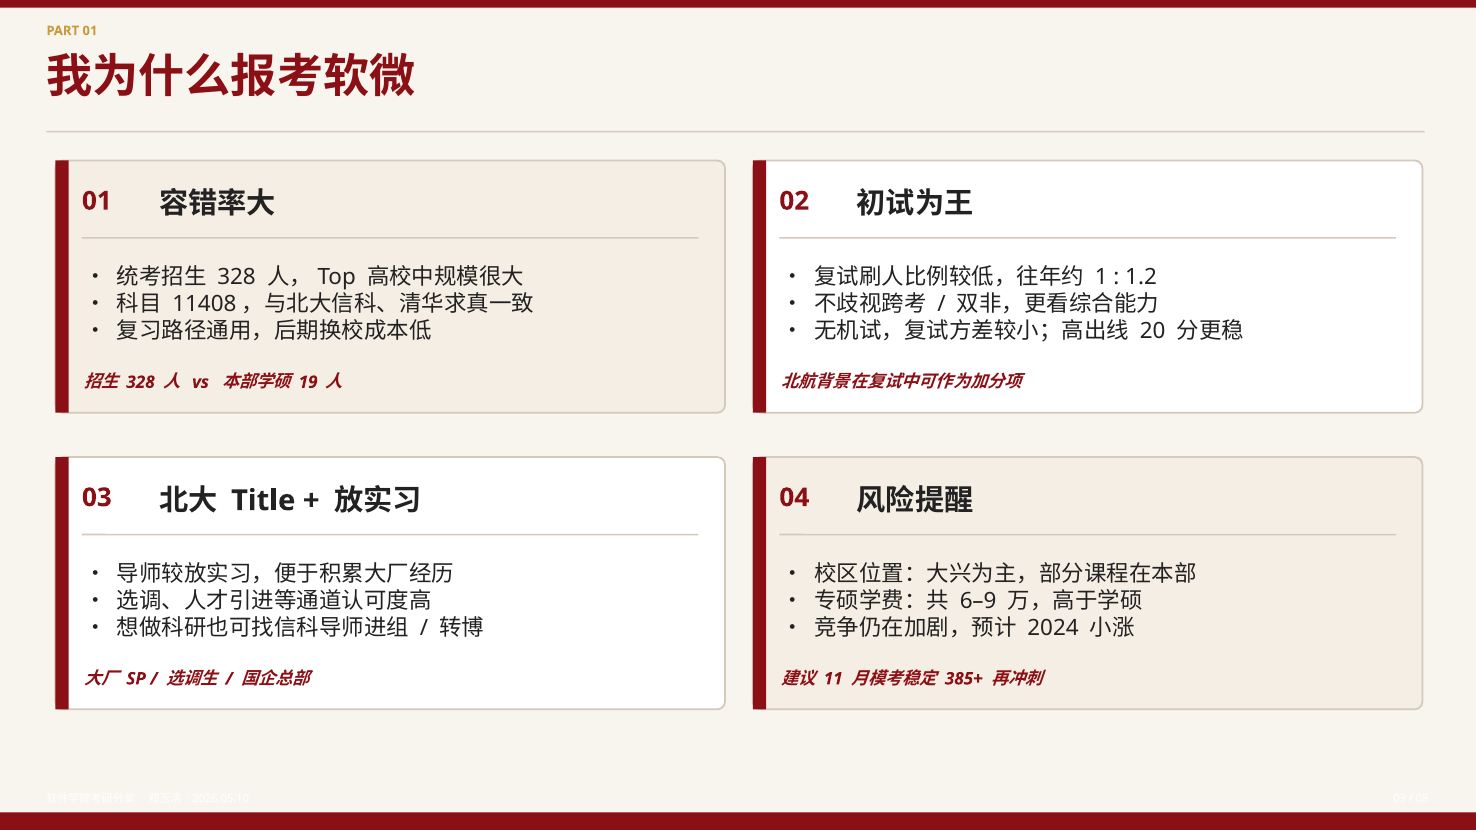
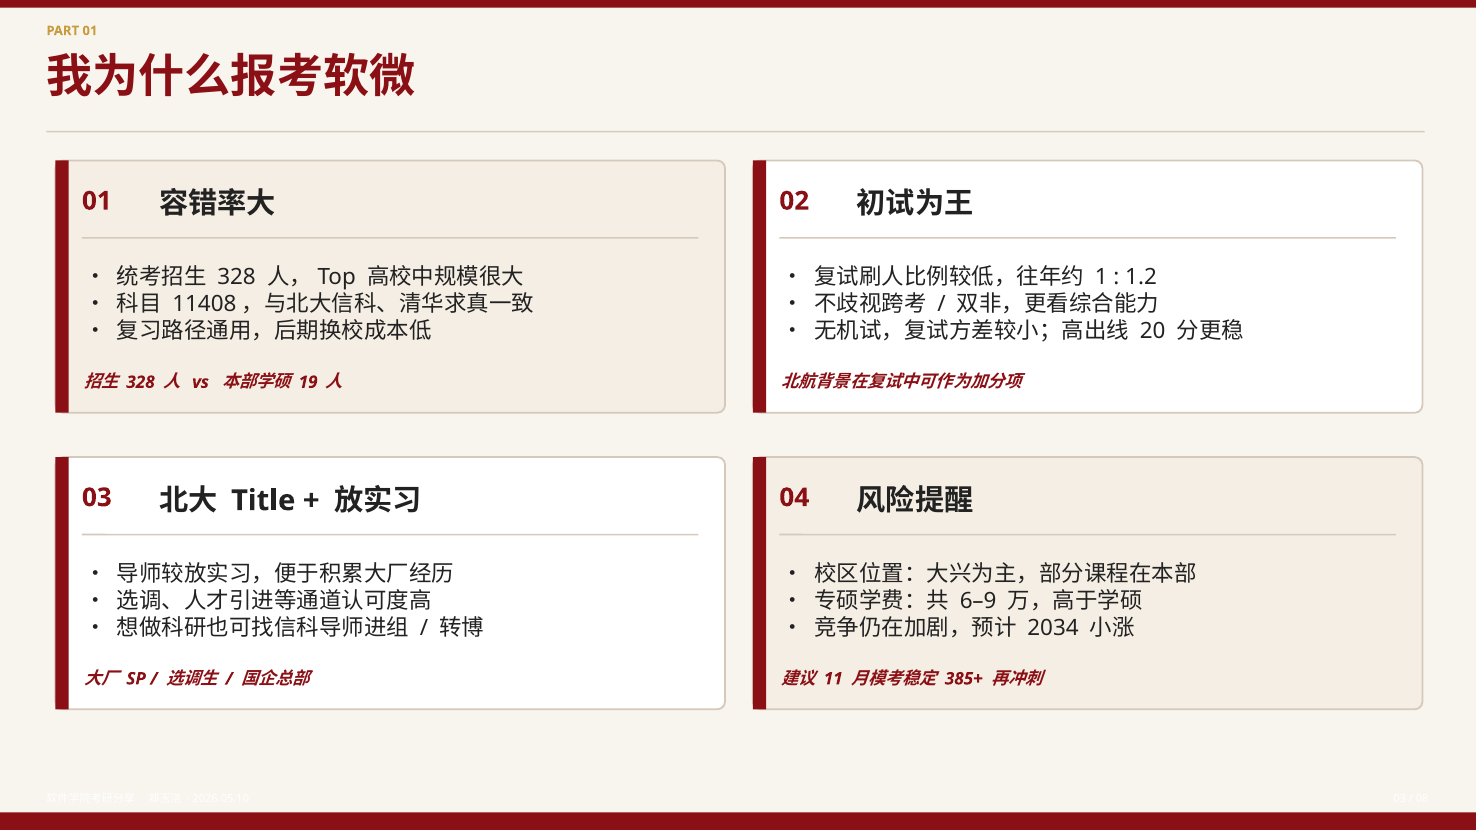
2024: 2024 -> 2034
